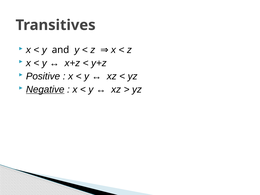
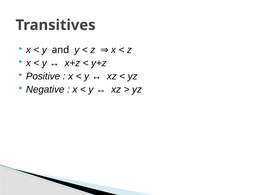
Negative underline: present -> none
